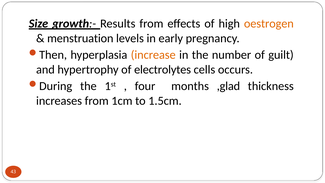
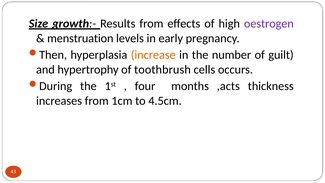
oestrogen colour: orange -> purple
electrolytes: electrolytes -> toothbrush
,glad: ,glad -> ,acts
1.5cm: 1.5cm -> 4.5cm
